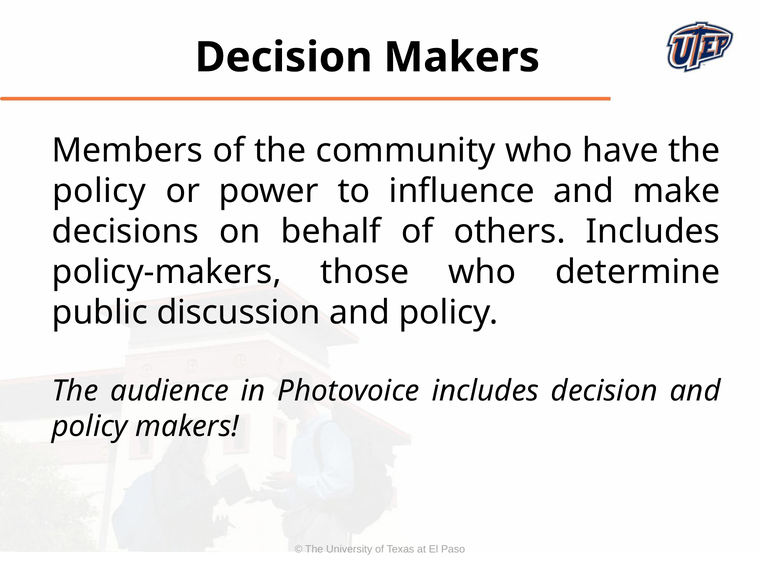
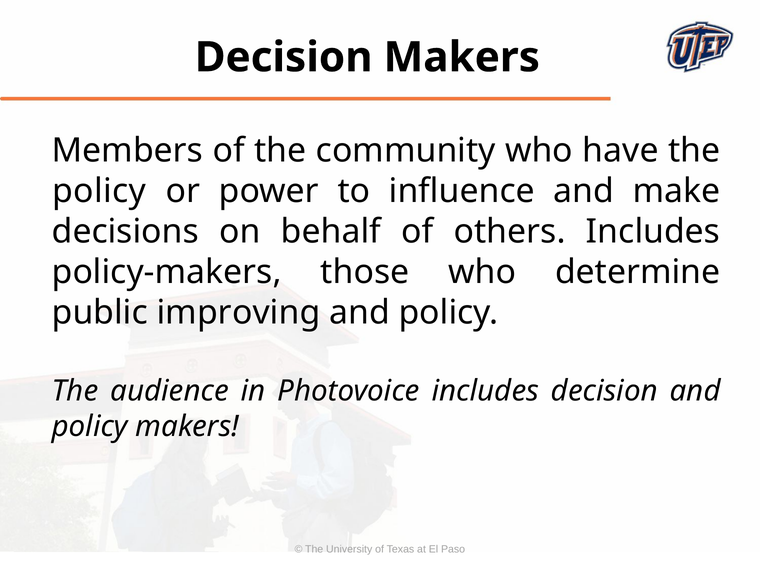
discussion: discussion -> improving
